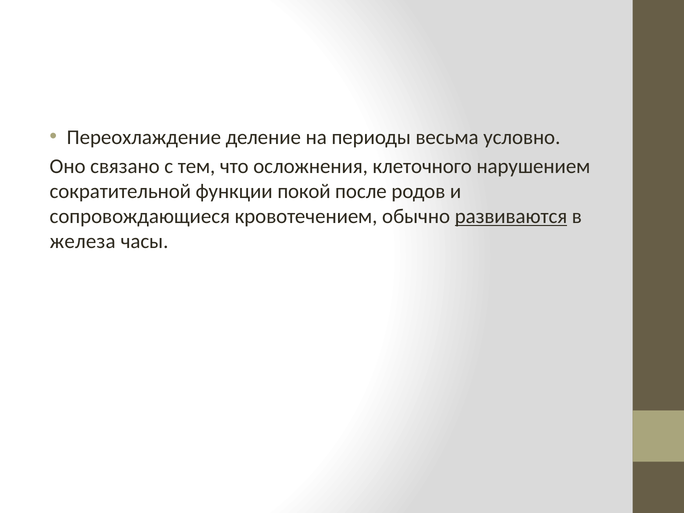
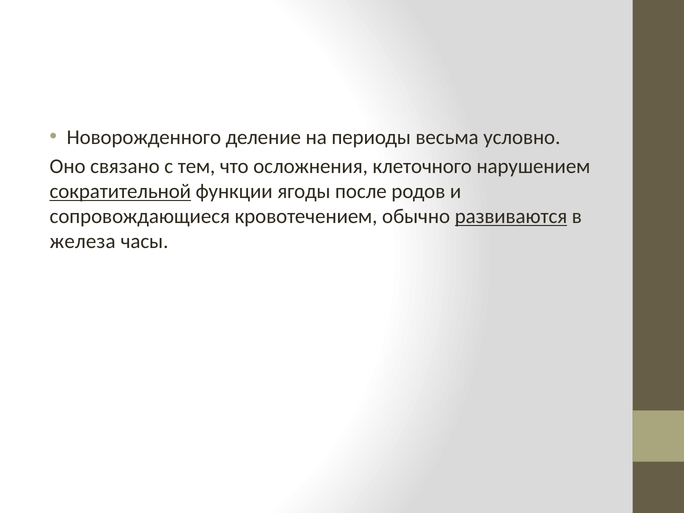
Переохлаждение: Переохлаждение -> Новорожденного
сократительной underline: none -> present
покой: покой -> ягоды
